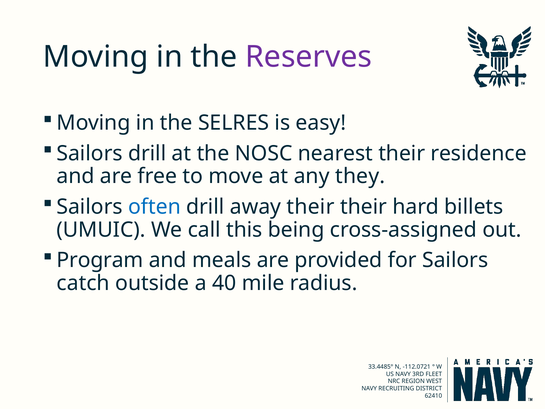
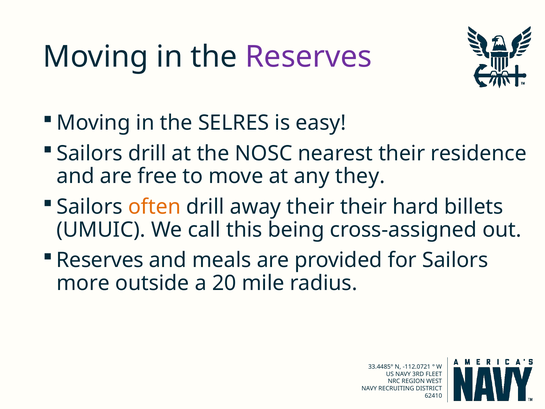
often colour: blue -> orange
Program at (100, 260): Program -> Reserves
catch: catch -> more
40: 40 -> 20
